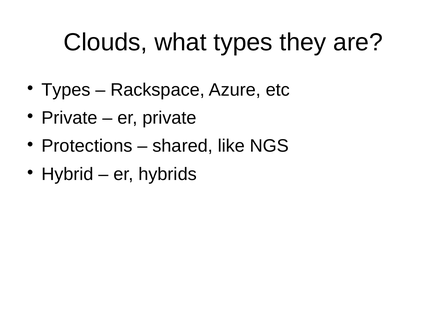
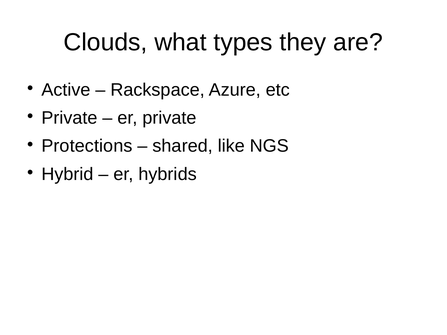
Types at (66, 90): Types -> Active
